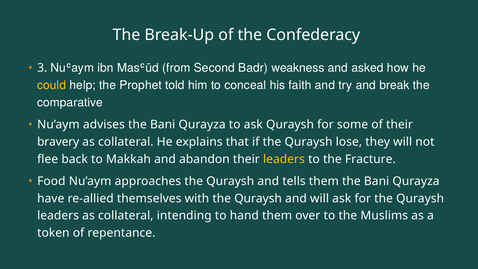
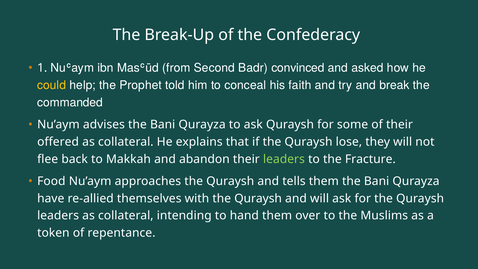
3: 3 -> 1
weakness: weakness -> convinced
comparative: comparative -> commanded
bravery: bravery -> offered
leaders at (284, 159) colour: yellow -> light green
